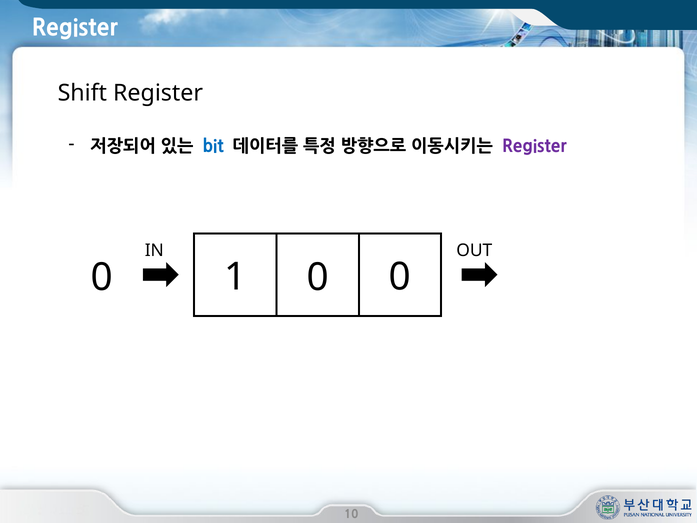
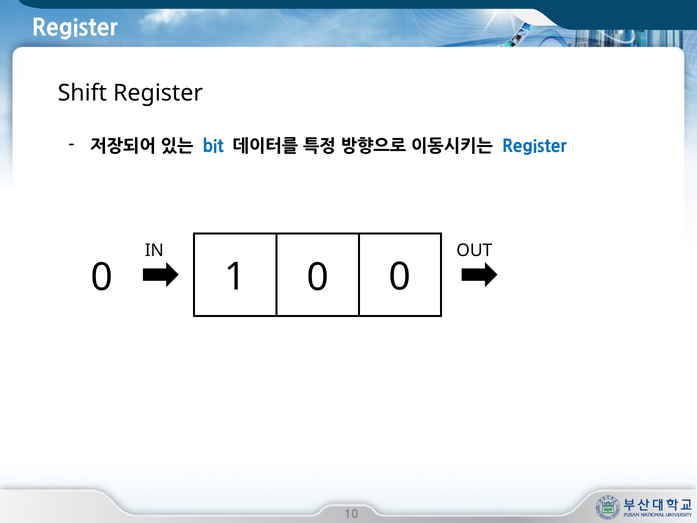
Register at (534, 147) colour: purple -> blue
